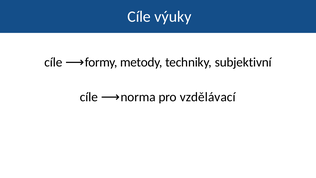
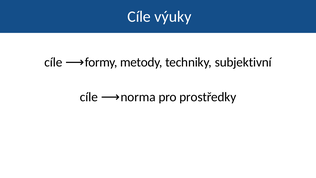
vzdělávací: vzdělávací -> prostředky
